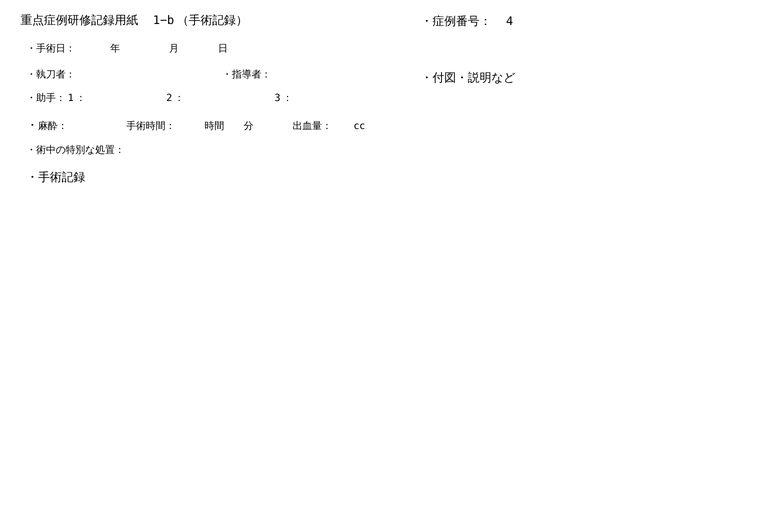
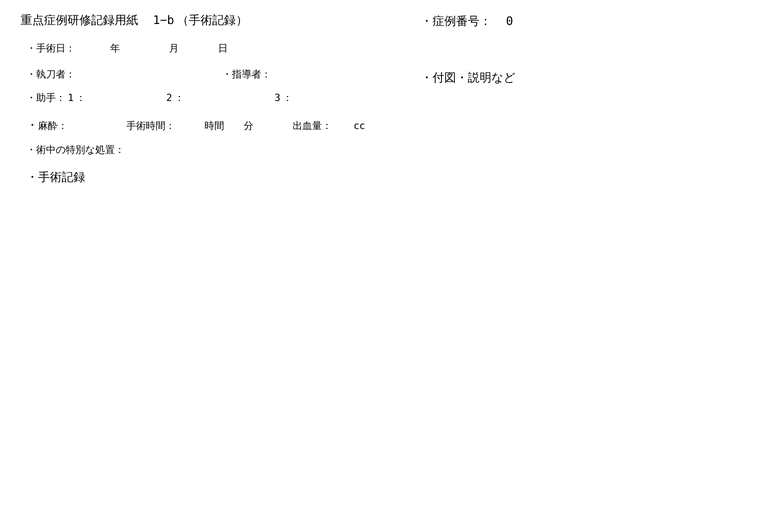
4: 4 -> 0
